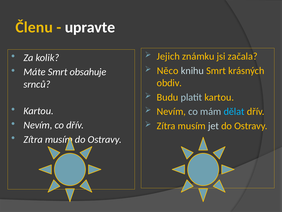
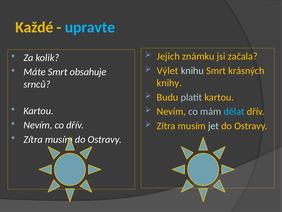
Členu: Členu -> Každé
upravte colour: white -> light blue
Něco: Něco -> Výlet
obdiv: obdiv -> knihy
